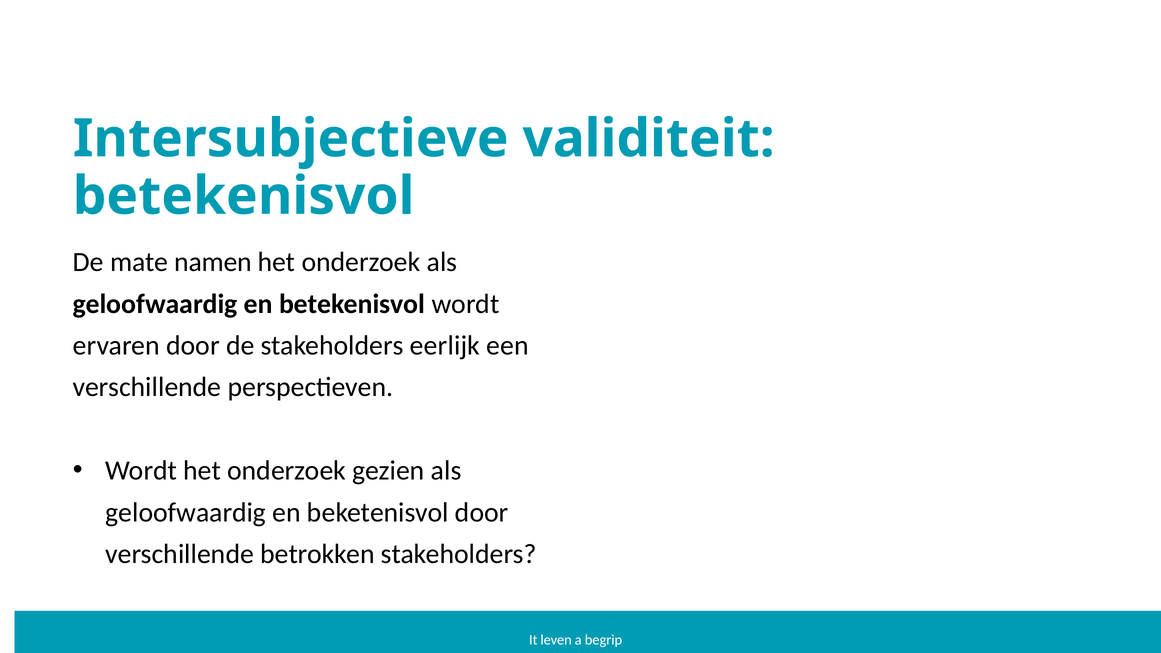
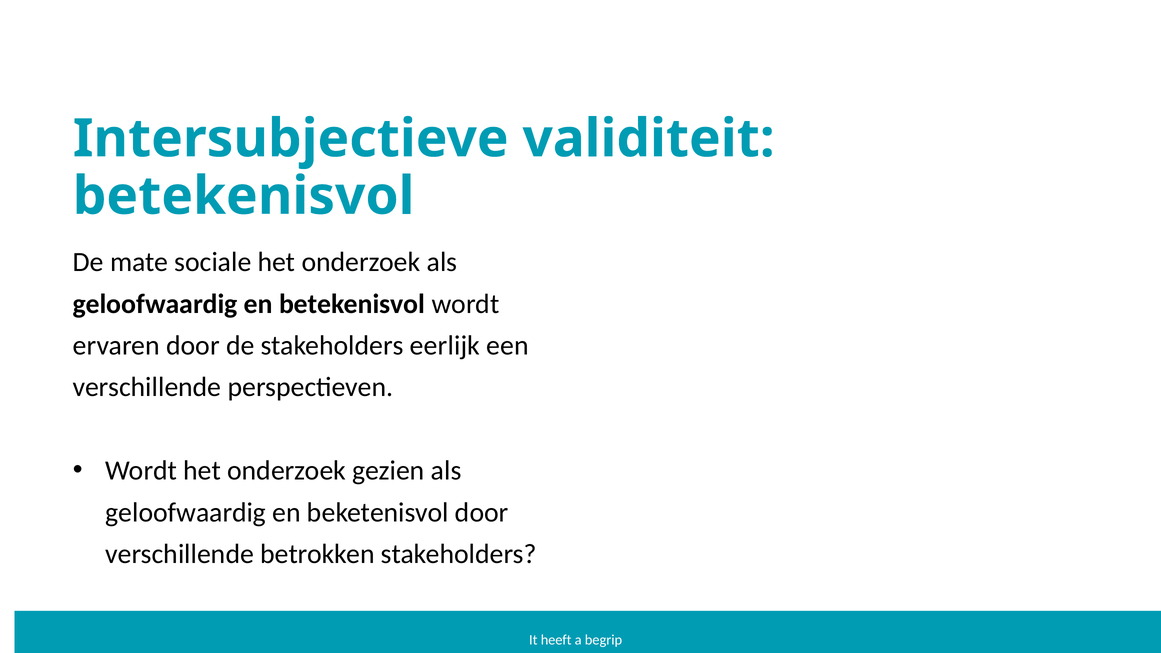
namen: namen -> sociale
leven: leven -> heeft
